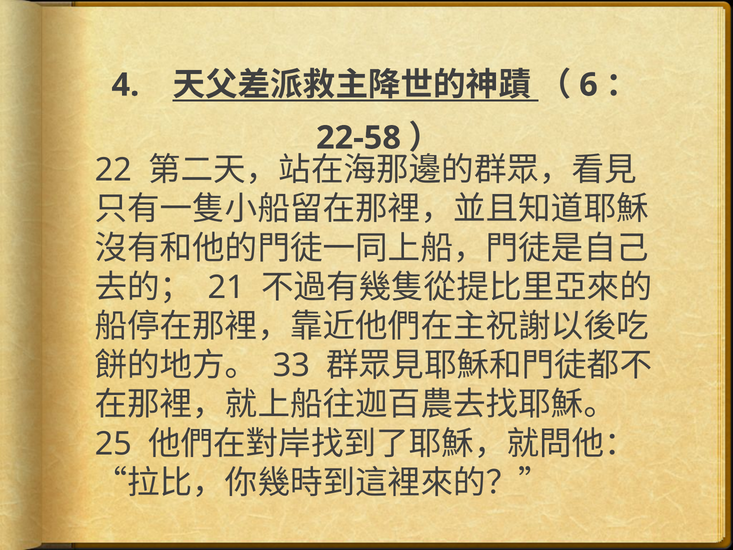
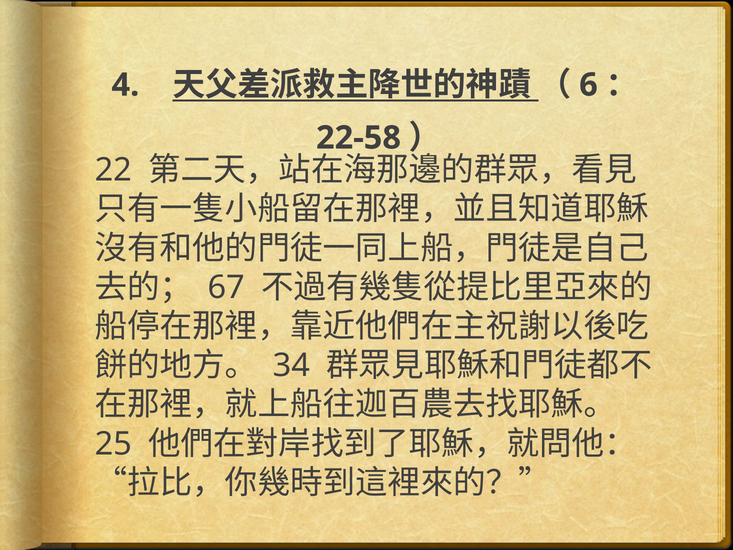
21: 21 -> 67
33: 33 -> 34
